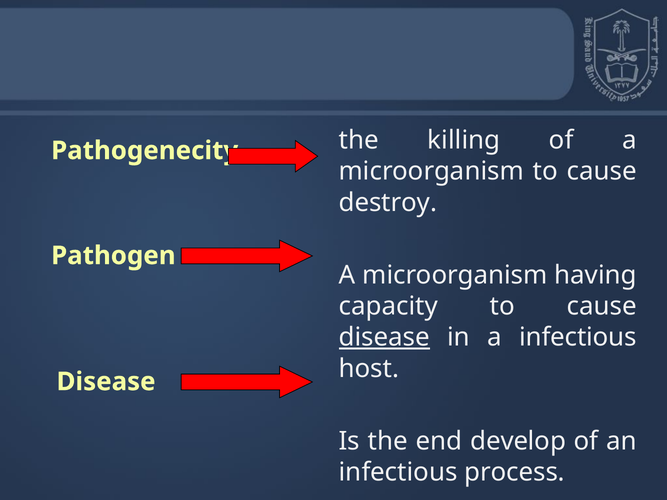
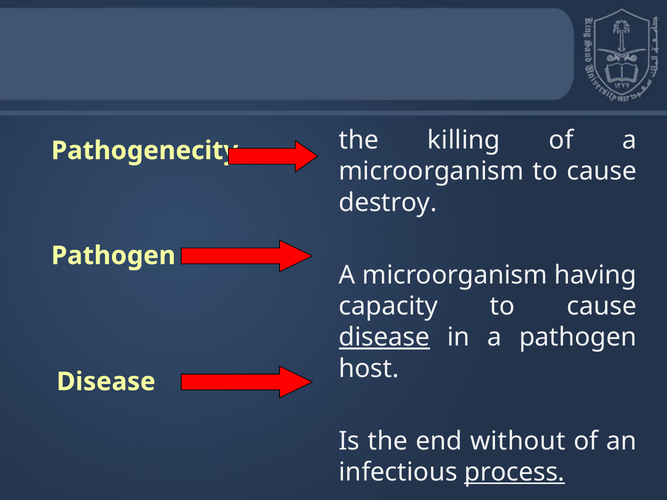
a infectious: infectious -> pathogen
develop: develop -> without
process underline: none -> present
